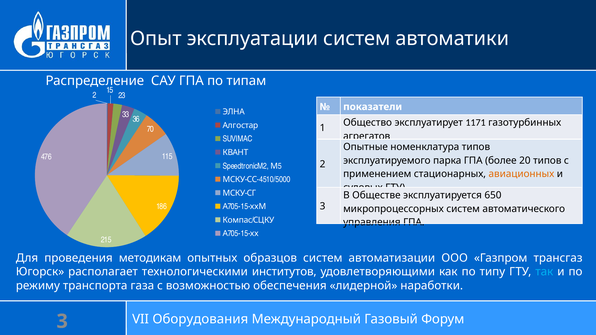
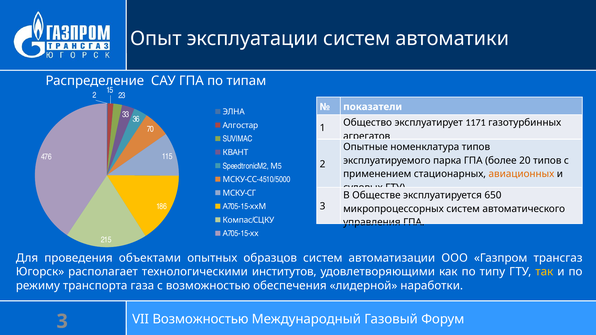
методикам: методикам -> объектами
так colour: light blue -> yellow
VII Оборудования: Оборудования -> Возможностью
